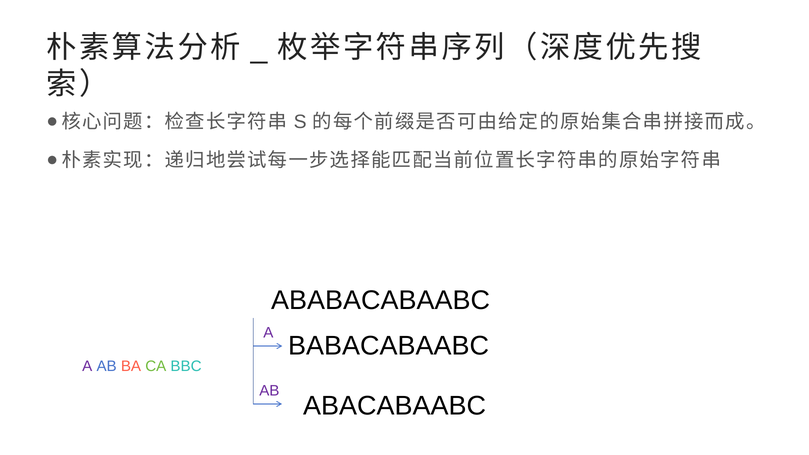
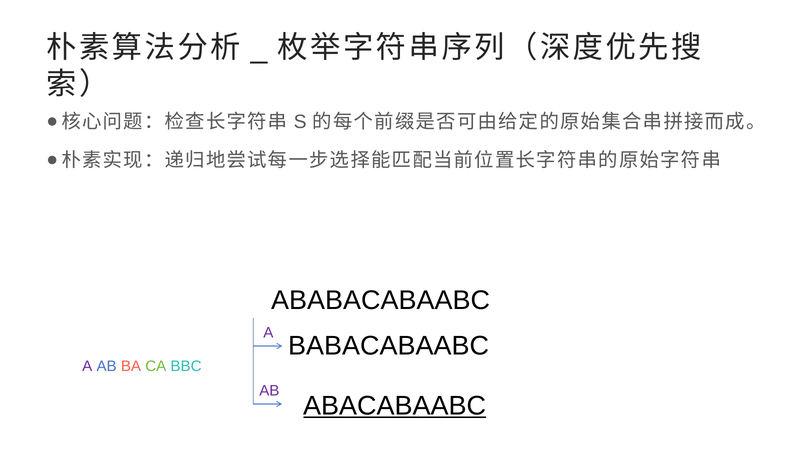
ABACABAABC underline: none -> present
